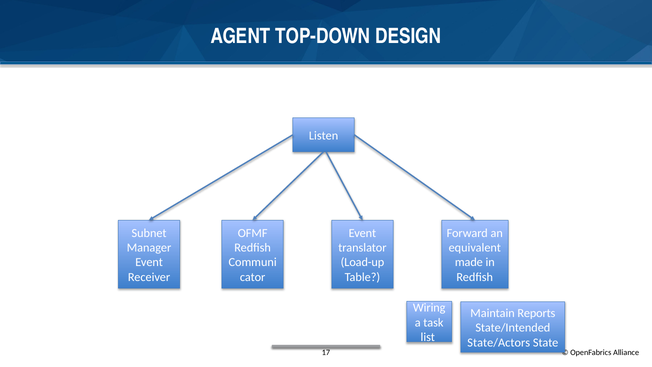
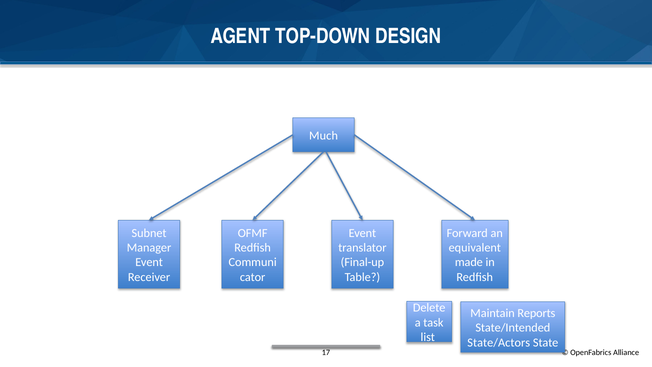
Listen: Listen -> Much
Load-up: Load-up -> Final-up
Wiring: Wiring -> Delete
